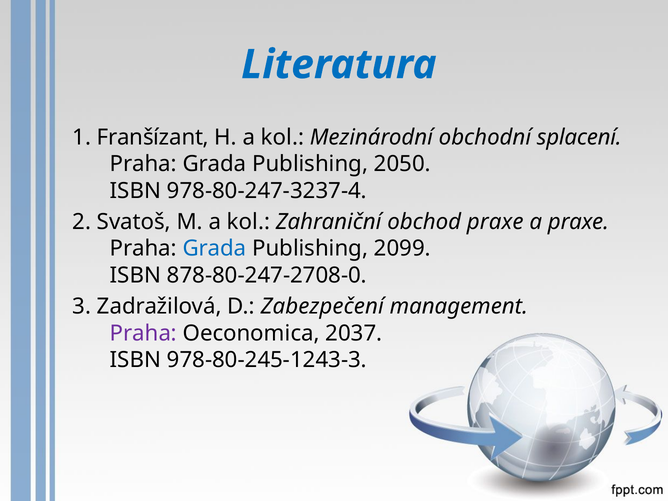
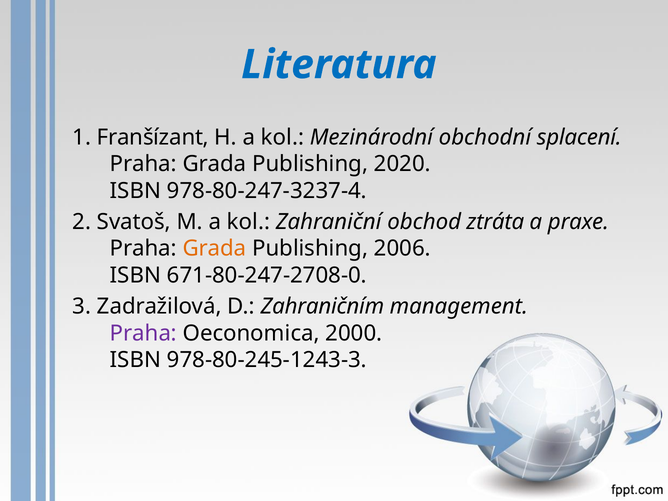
2050: 2050 -> 2020
obchod praxe: praxe -> ztráta
Grada at (215, 249) colour: blue -> orange
2099: 2099 -> 2006
878-80-247-2708-0: 878-80-247-2708-0 -> 671-80-247-2708-0
Zabezpečení: Zabezpečení -> Zahraničním
2037: 2037 -> 2000
